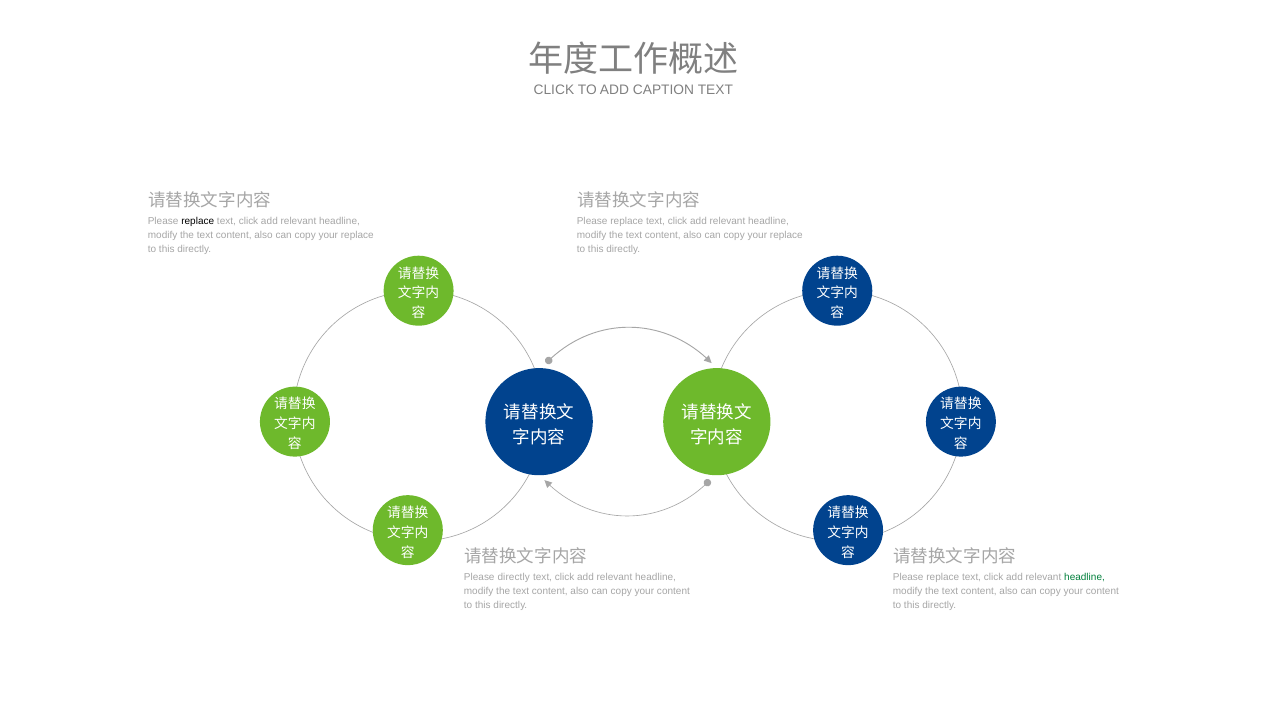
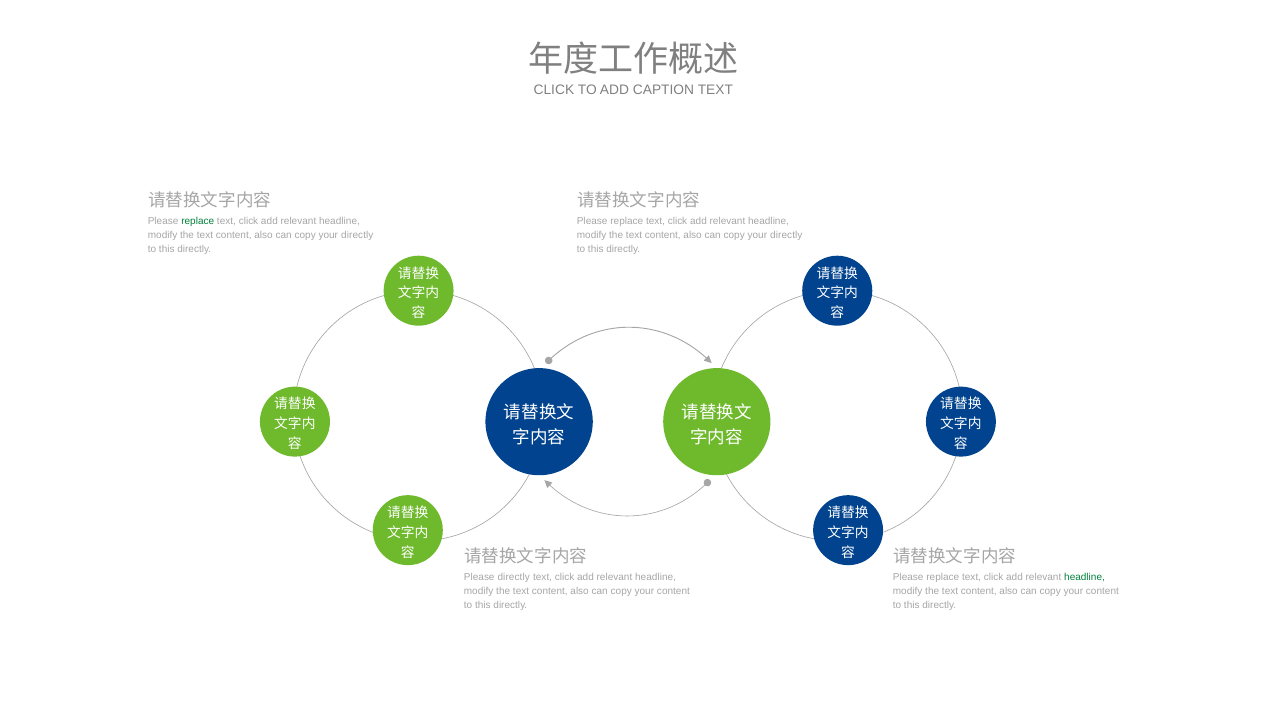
replace at (198, 221) colour: black -> green
replace at (357, 236): replace -> directly
replace at (786, 236): replace -> directly
